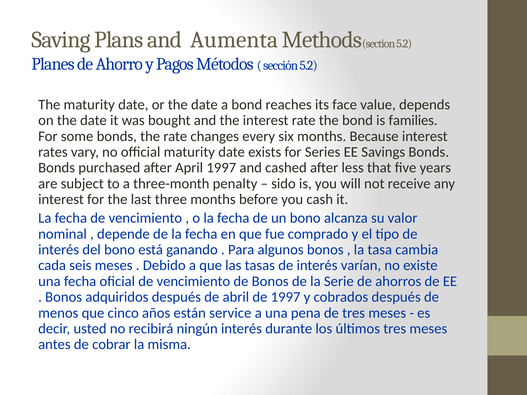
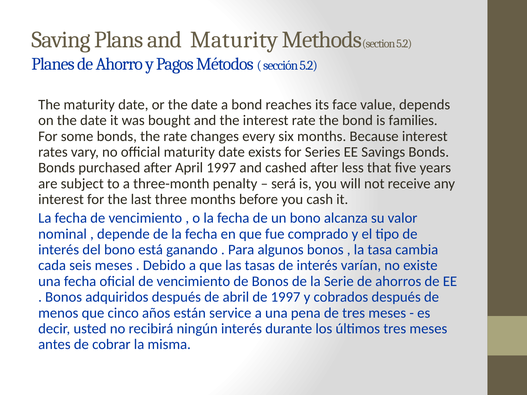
and Aumenta: Aumenta -> Maturity
sido: sido -> será
